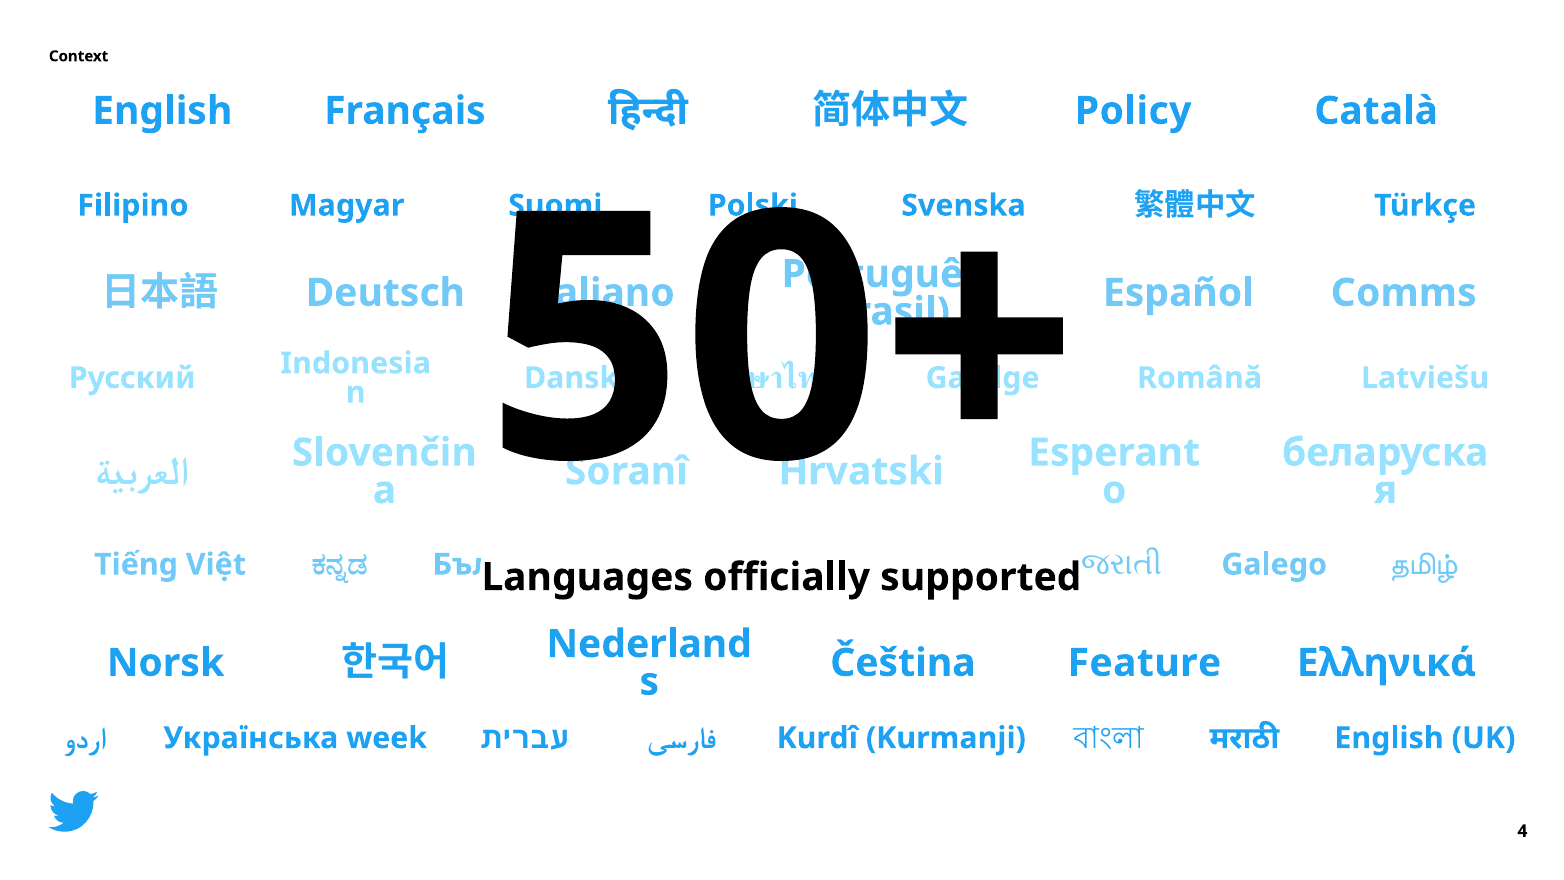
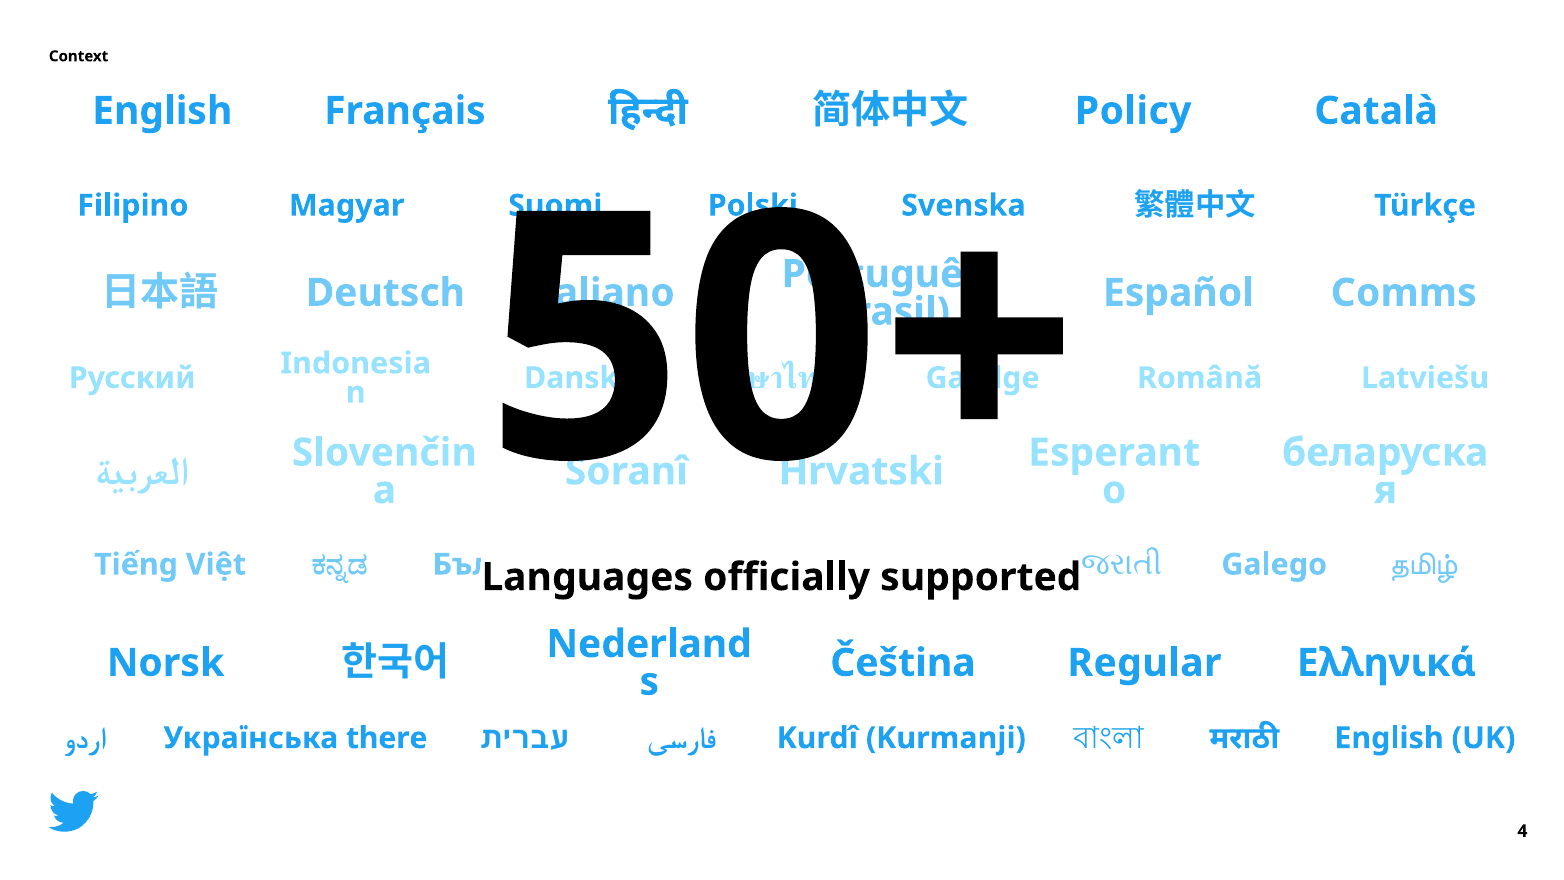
Feature: Feature -> Regular
week: week -> there
